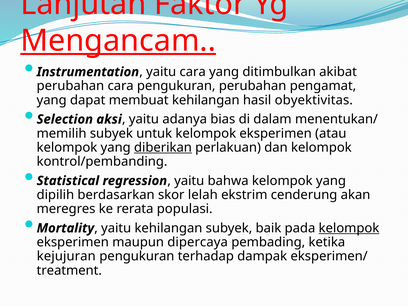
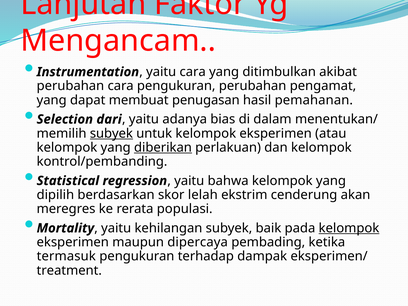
Mengancam underline: present -> none
membuat kehilangan: kehilangan -> penugasan
obyektivitas: obyektivitas -> pemahanan
aksi: aksi -> dari
subyek at (111, 133) underline: none -> present
kejujuran: kejujuran -> termasuk
